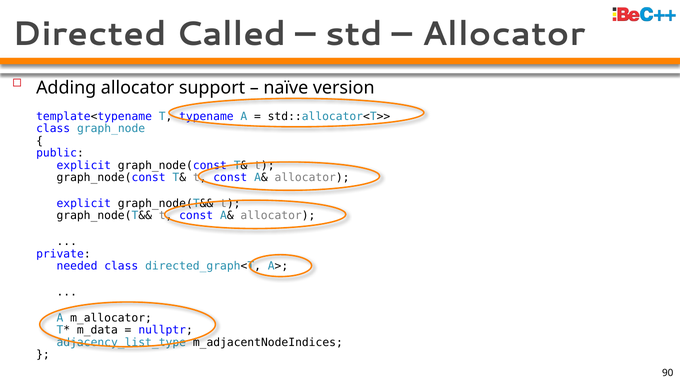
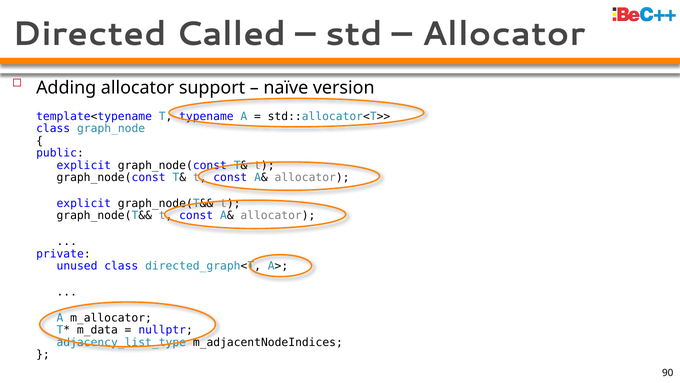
needed: needed -> unused
